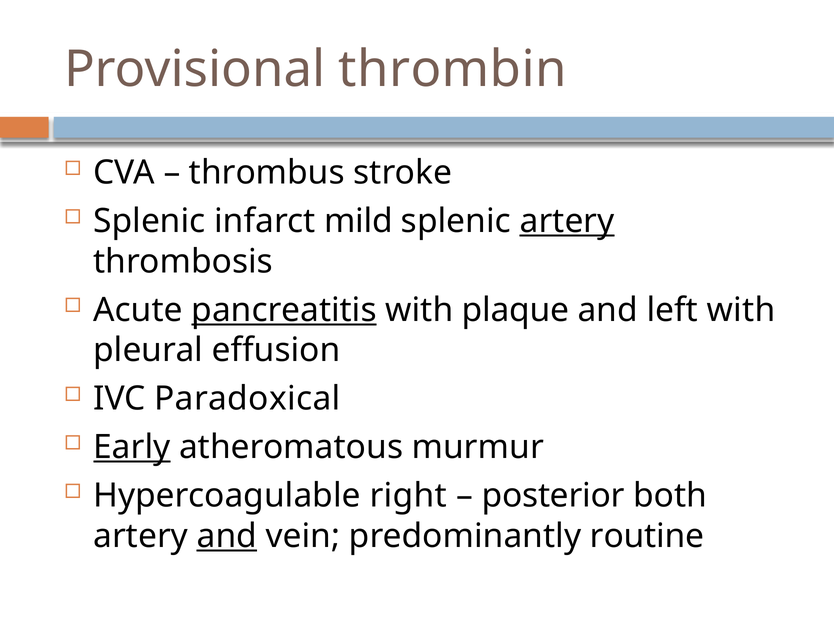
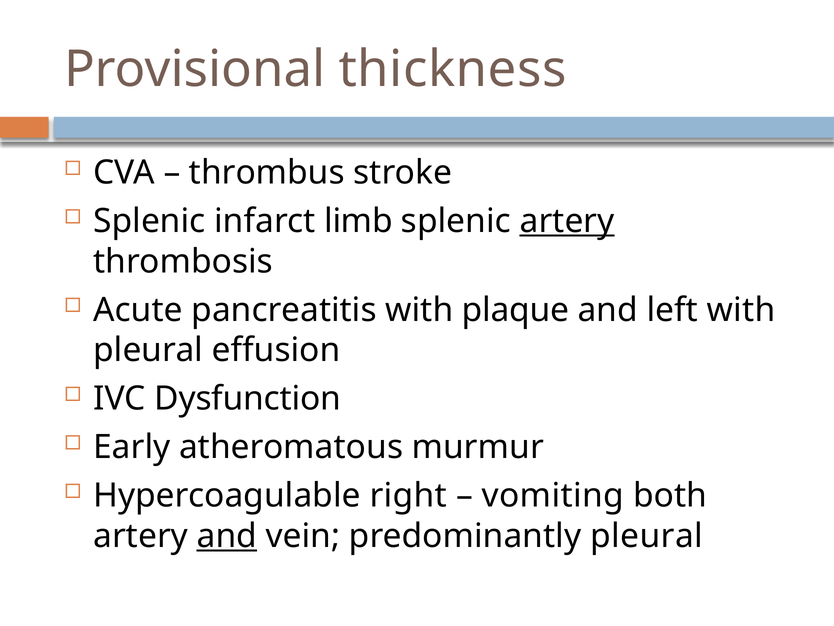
thrombin: thrombin -> thickness
mild: mild -> limb
pancreatitis underline: present -> none
Paradoxical: Paradoxical -> Dysfunction
Early underline: present -> none
posterior: posterior -> vomiting
predominantly routine: routine -> pleural
